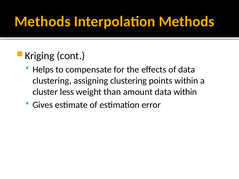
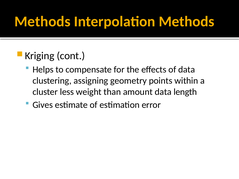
assigning clustering: clustering -> geometry
data within: within -> length
